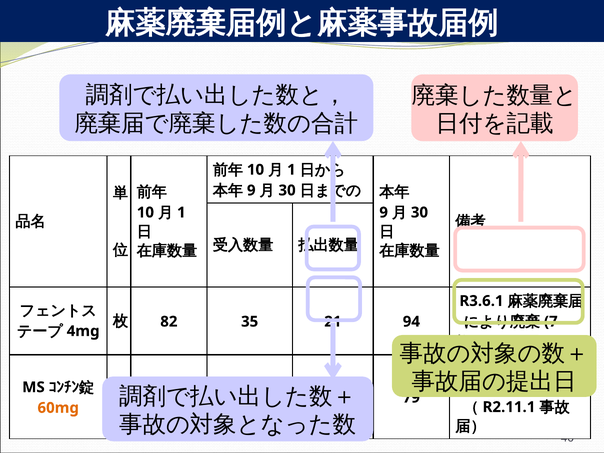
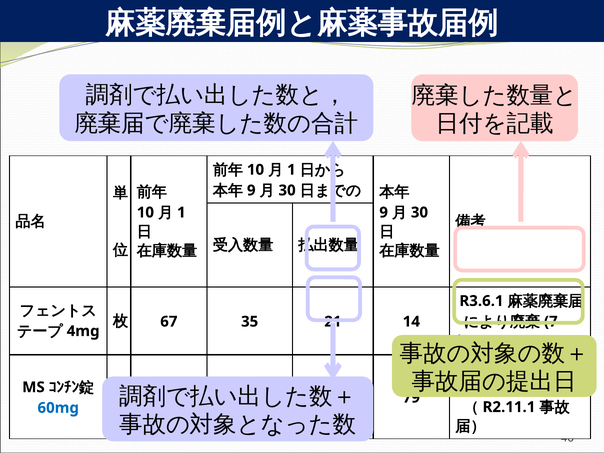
82: 82 -> 67
94: 94 -> 14
60mg colour: orange -> blue
